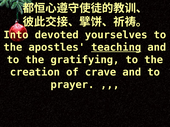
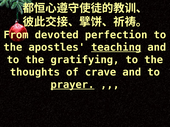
Into: Into -> From
yourselves: yourselves -> perfection
creation: creation -> thoughts
prayer underline: none -> present
